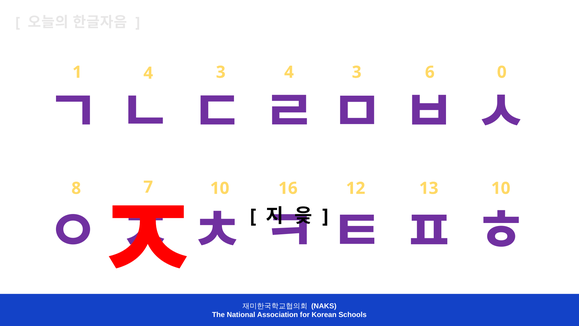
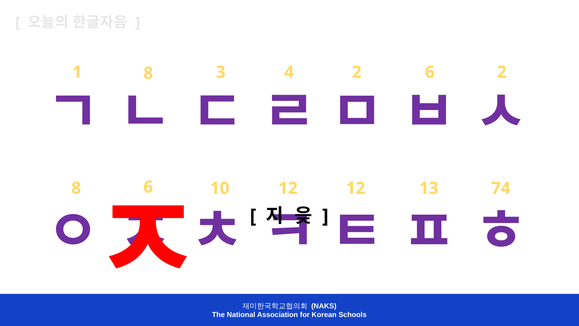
1 4: 4 -> 8
3 4 3: 3 -> 2
6 0: 0 -> 2
8 7: 7 -> 6
10 16: 16 -> 12
13 10: 10 -> 74
